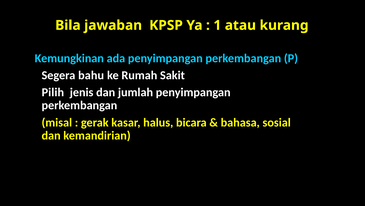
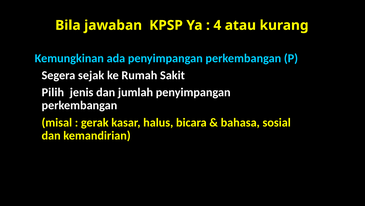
1: 1 -> 4
bahu: bahu -> sejak
